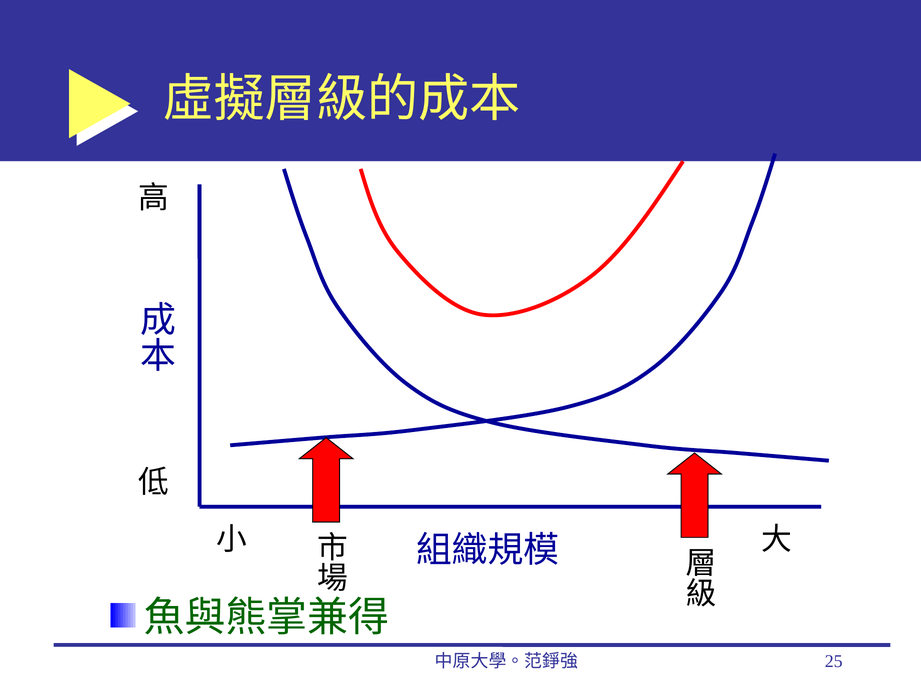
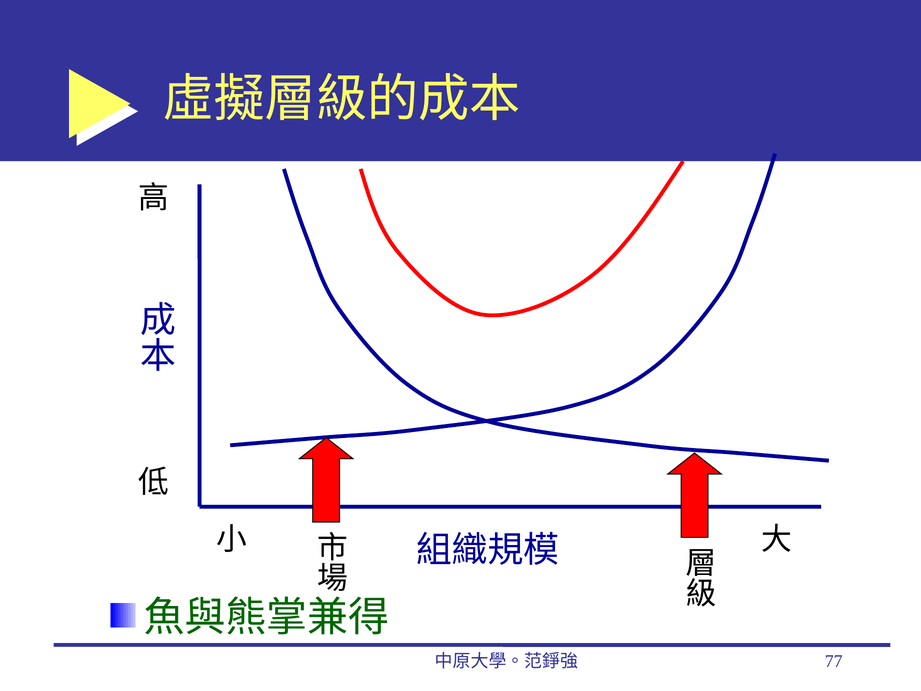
25: 25 -> 77
